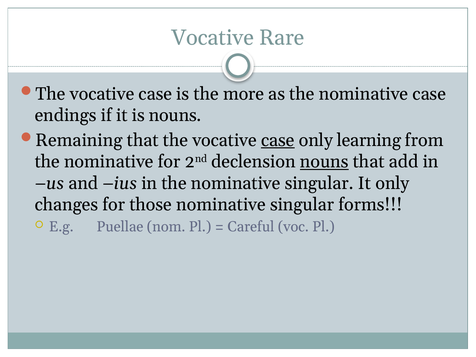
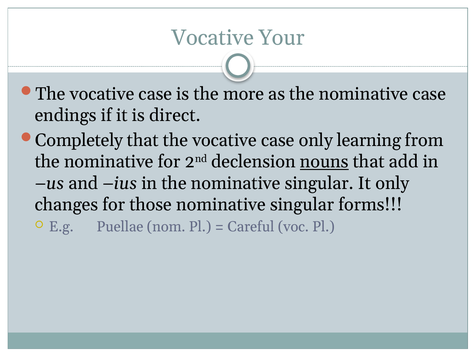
Rare: Rare -> Your
is nouns: nouns -> direct
Remaining: Remaining -> Completely
case at (278, 140) underline: present -> none
